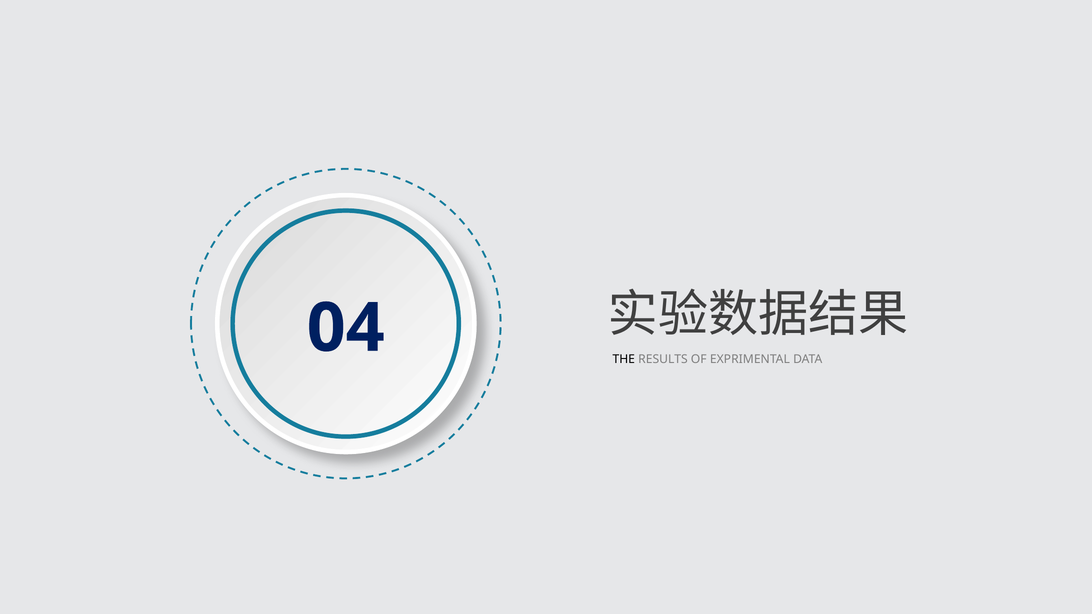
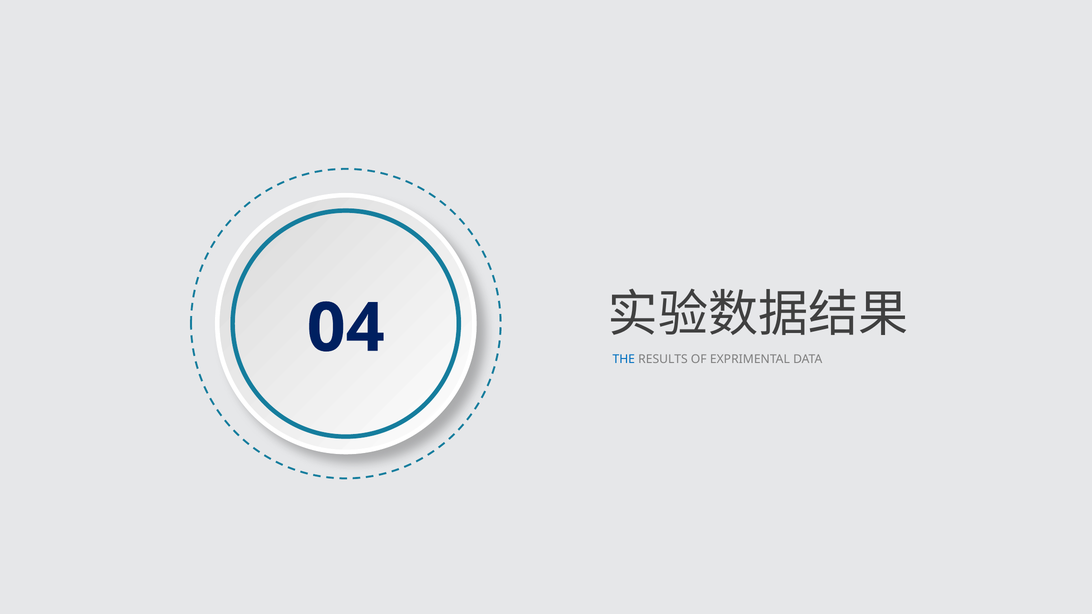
THE colour: black -> blue
